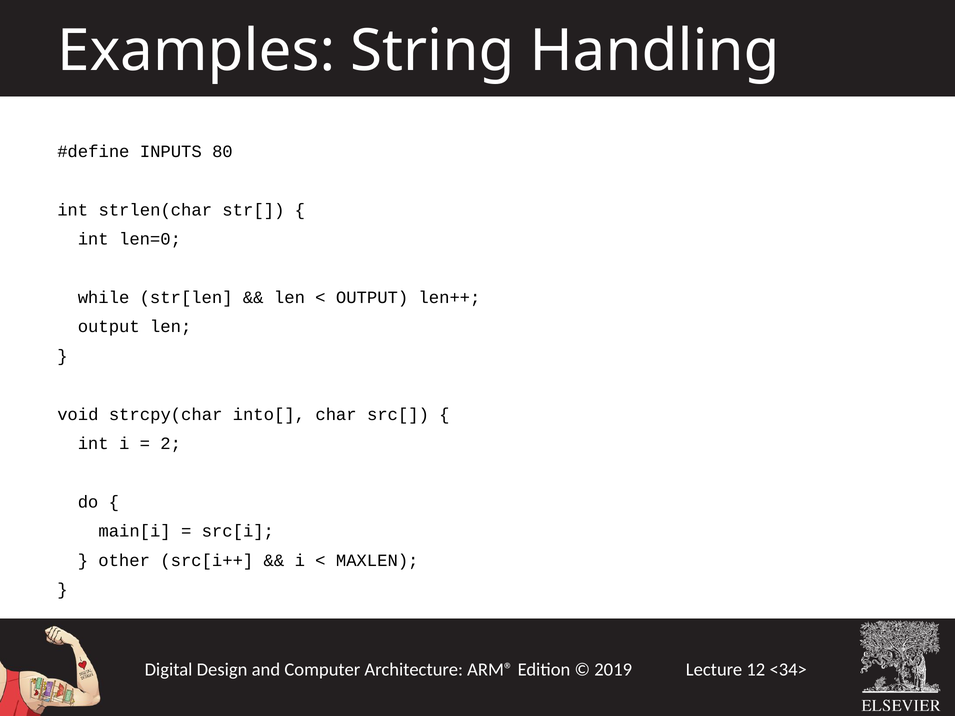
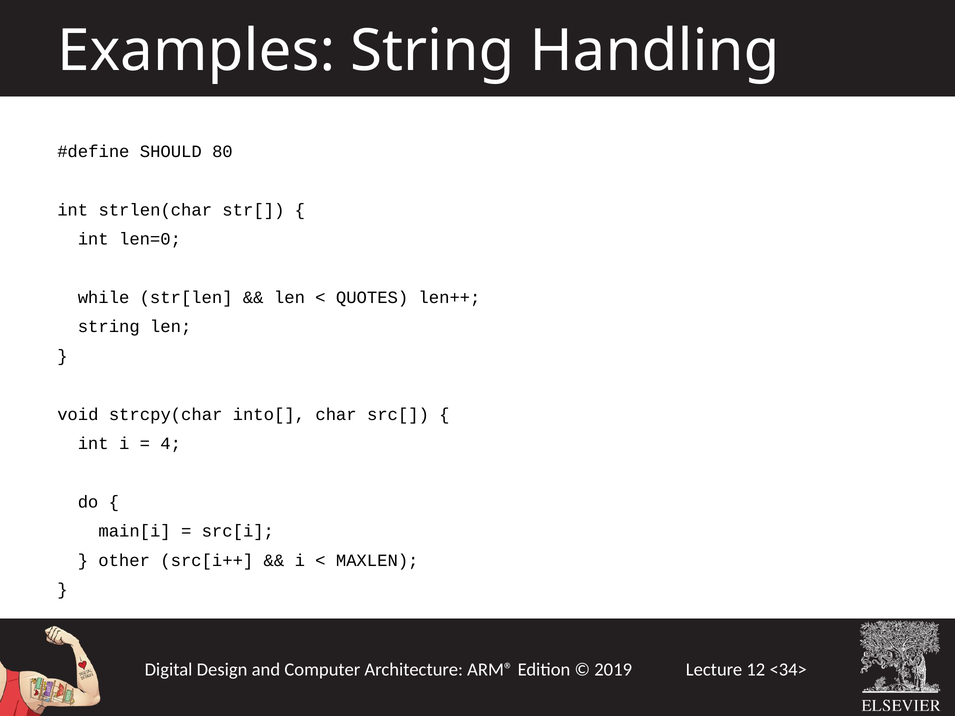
INPUTS: INPUTS -> SHOULD
OUTPUT at (372, 298): OUTPUT -> QUOTES
output at (109, 327): output -> string
2: 2 -> 4
